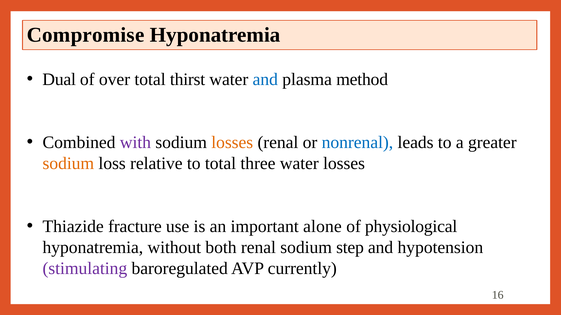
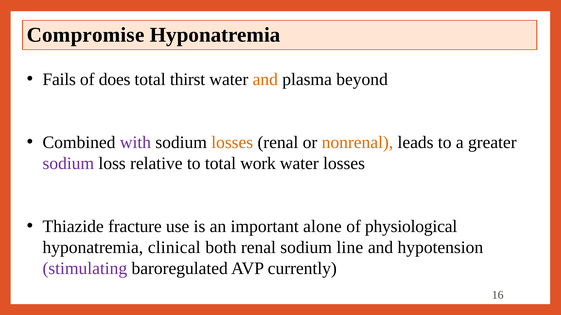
Dual: Dual -> Fails
over: over -> does
and at (265, 79) colour: blue -> orange
method: method -> beyond
nonrenal colour: blue -> orange
sodium at (68, 164) colour: orange -> purple
three: three -> work
without: without -> clinical
step: step -> line
